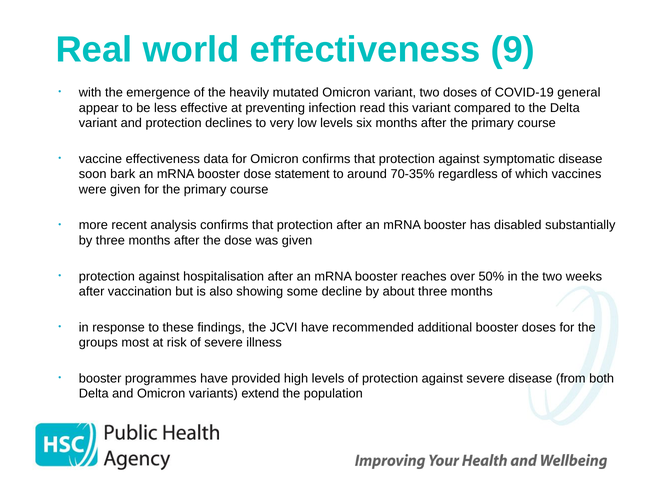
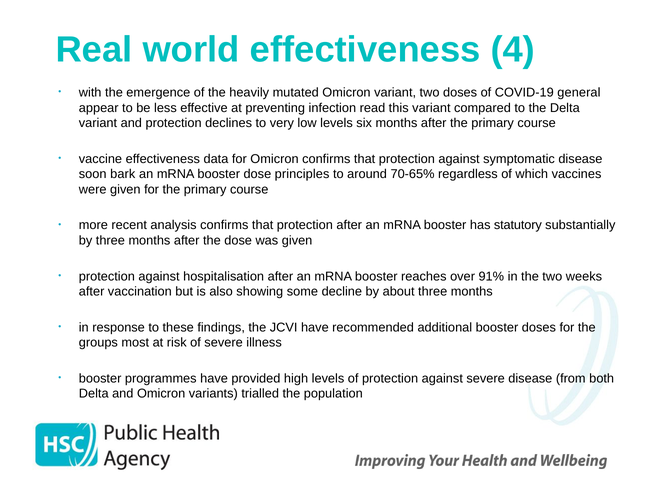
9: 9 -> 4
statement: statement -> principles
70-35%: 70-35% -> 70-65%
disabled: disabled -> statutory
50%: 50% -> 91%
extend: extend -> trialled
